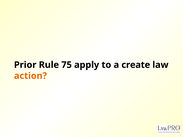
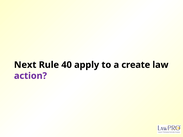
Prior: Prior -> Next
75: 75 -> 40
action colour: orange -> purple
